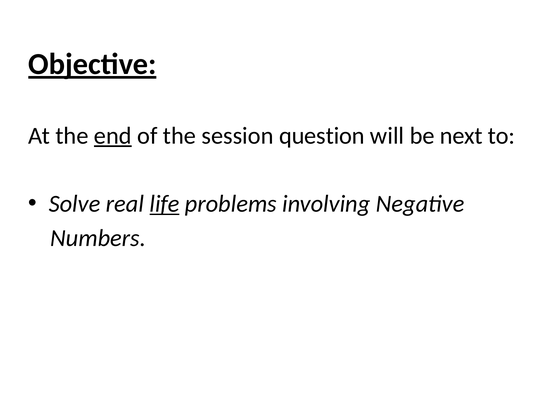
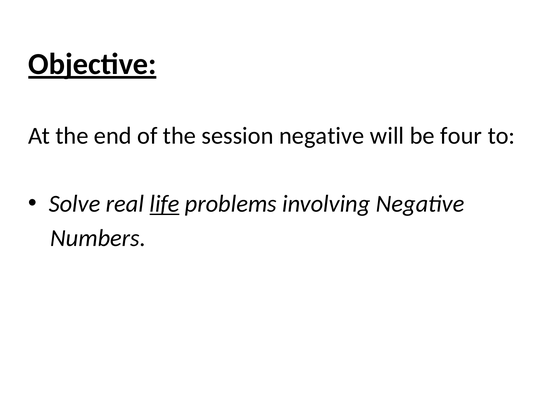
end underline: present -> none
session question: question -> negative
next: next -> four
